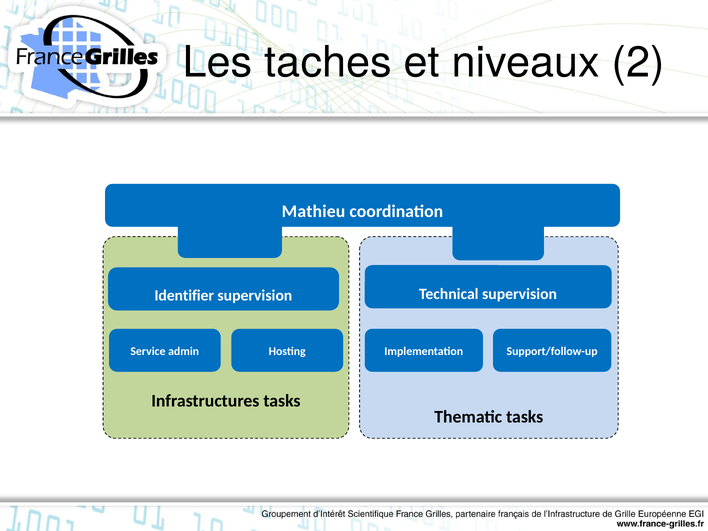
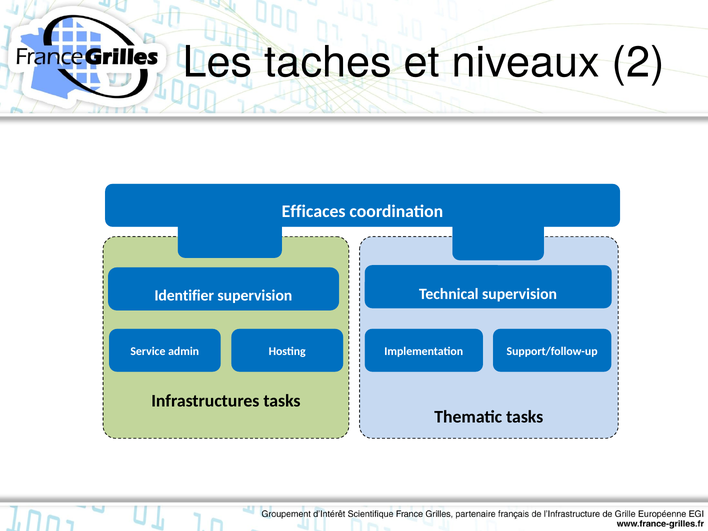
Mathieu: Mathieu -> Efficaces
